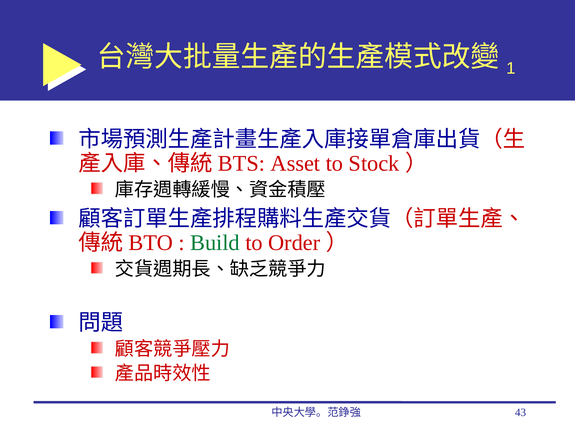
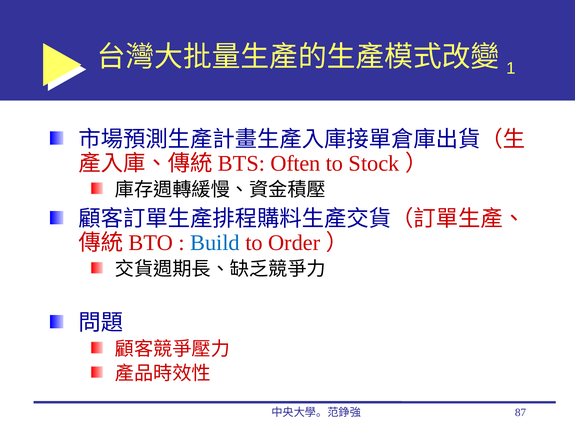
Asset: Asset -> Often
Build colour: green -> blue
43: 43 -> 87
